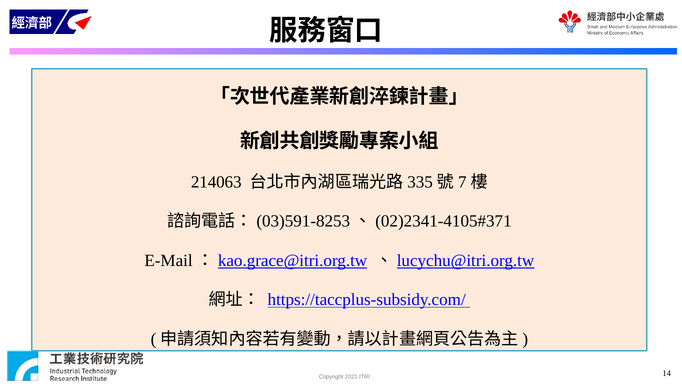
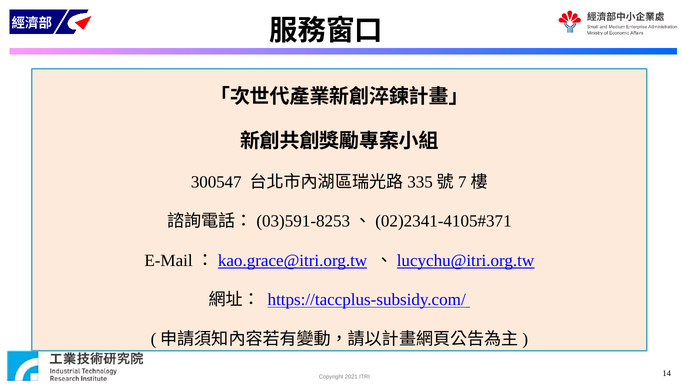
214063: 214063 -> 300547
